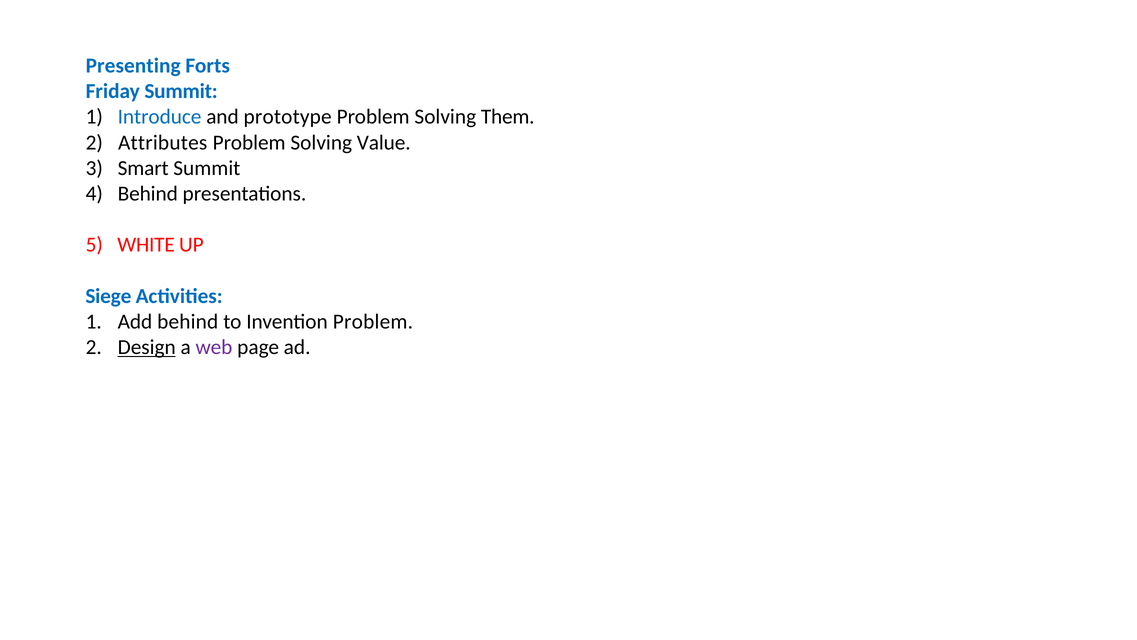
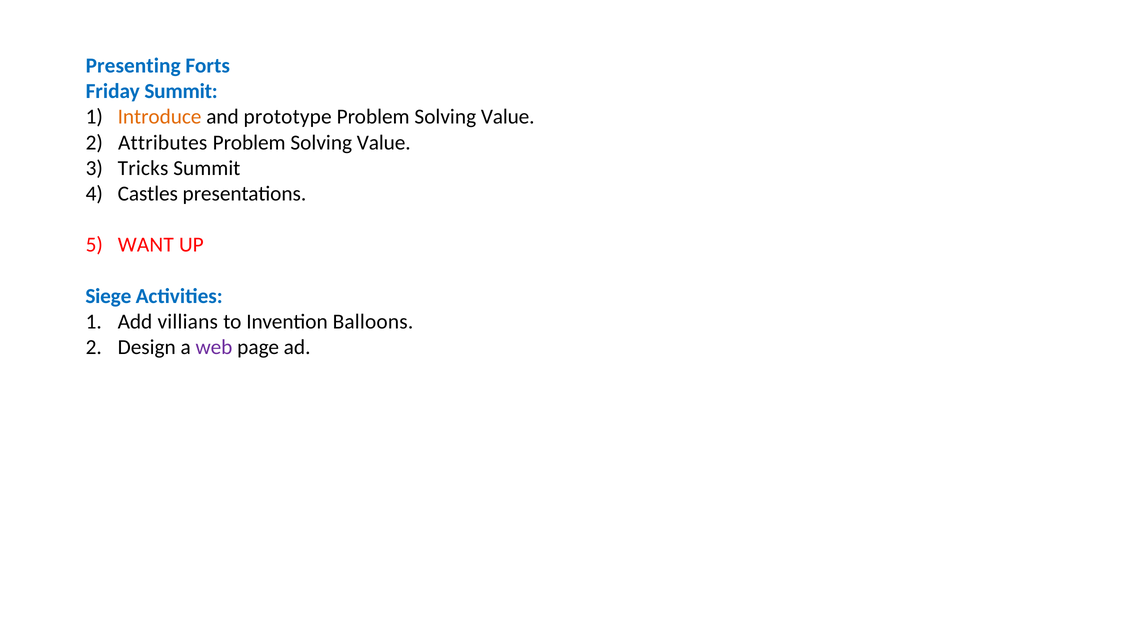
Introduce colour: blue -> orange
Them at (508, 117): Them -> Value
Smart: Smart -> Tricks
Behind at (148, 194): Behind -> Castles
WHITE: WHITE -> WANT
Add behind: behind -> villians
Invention Problem: Problem -> Balloons
Design underline: present -> none
